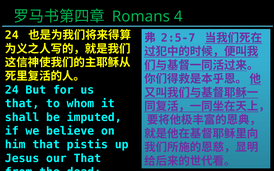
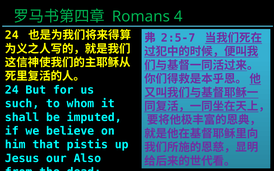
that at (22, 104): that -> such
our That: That -> Also
